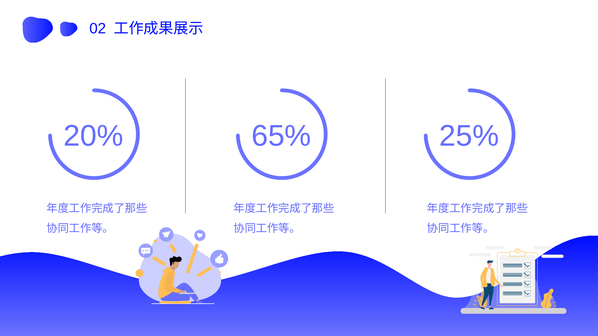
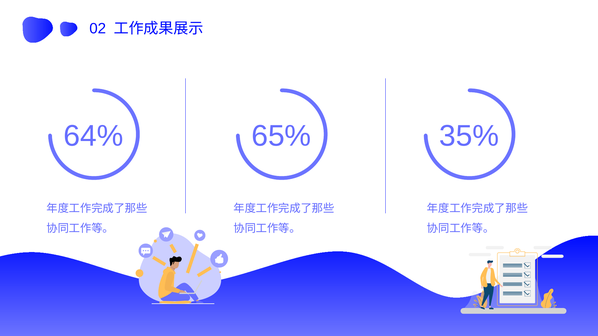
20%: 20% -> 64%
25%: 25% -> 35%
